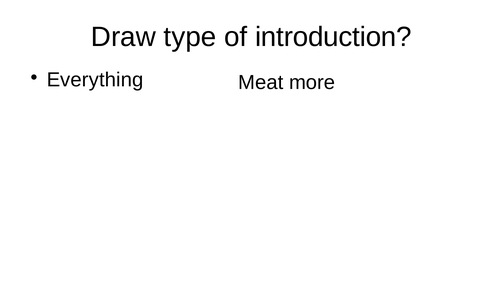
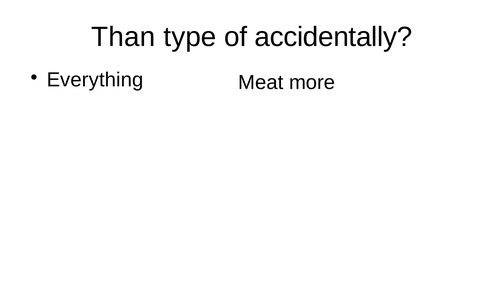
Draw: Draw -> Than
introduction: introduction -> accidentally
